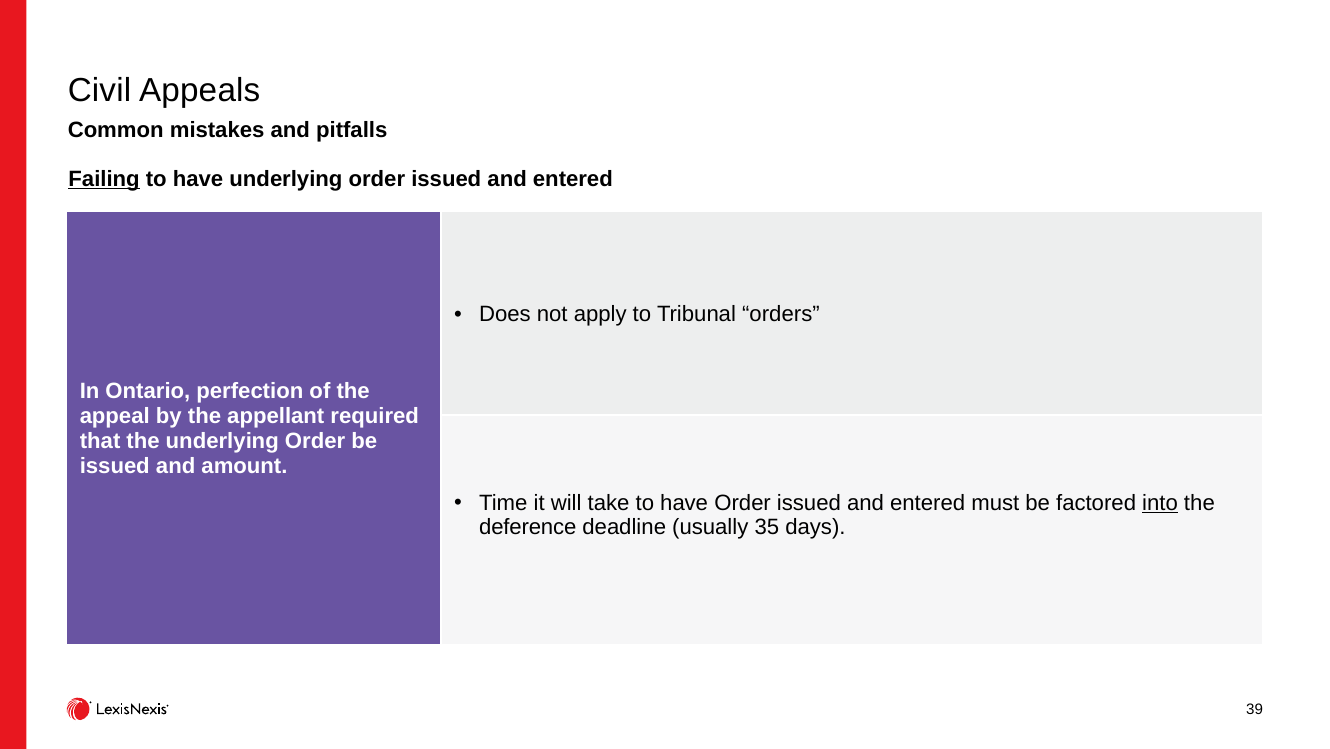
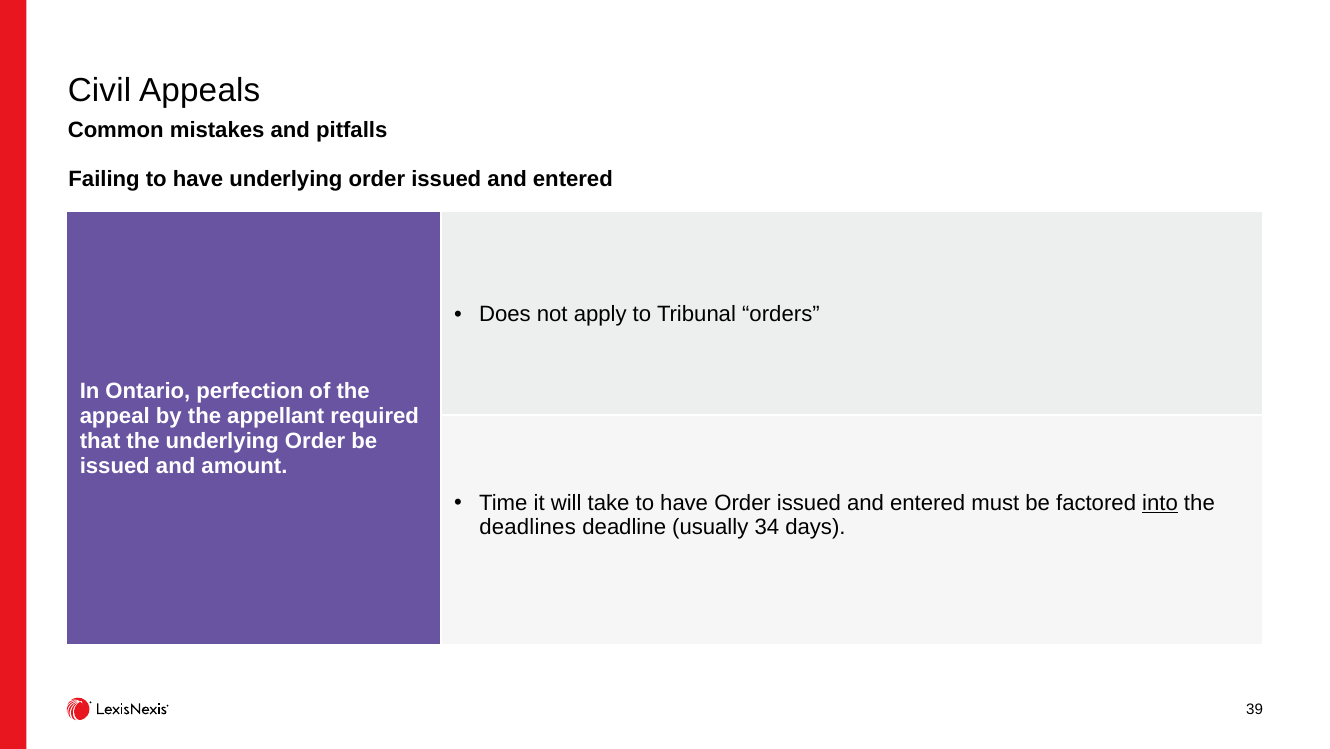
Failing underline: present -> none
deference: deference -> deadlines
35: 35 -> 34
